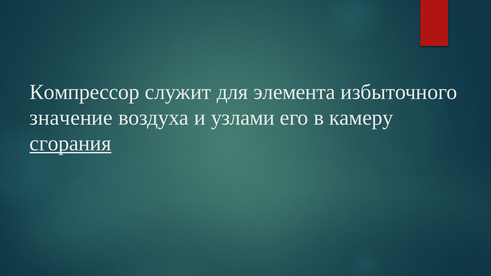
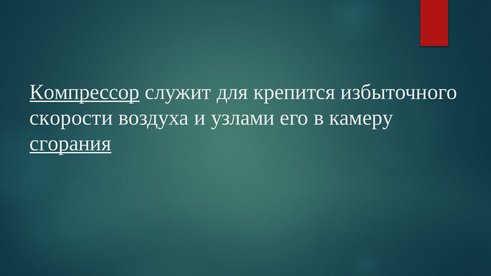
Компрессор underline: none -> present
элемента: элемента -> крепится
значение: значение -> скорости
